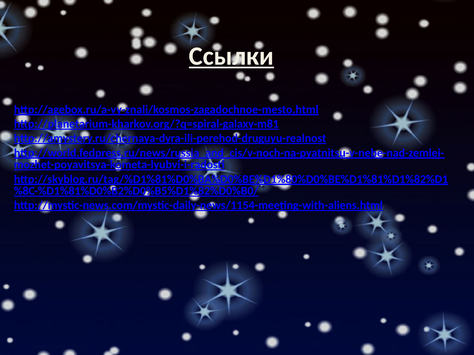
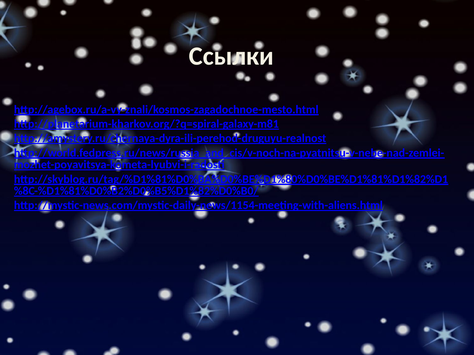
Ссылки underline: present -> none
